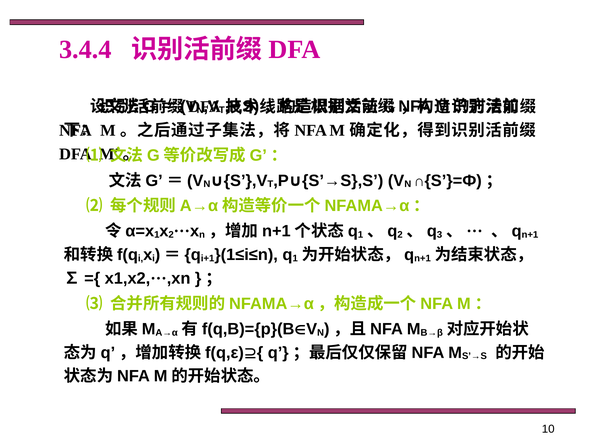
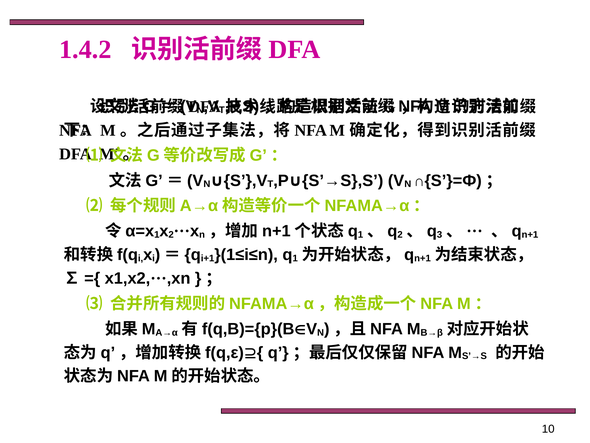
3.4.4: 3.4.4 -> 1.4.2
